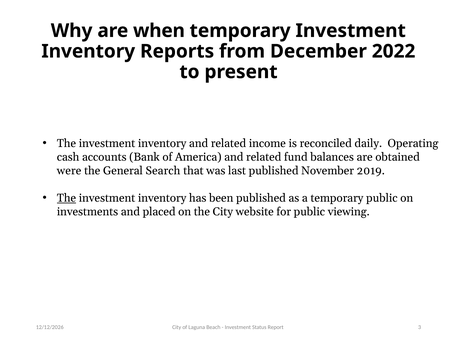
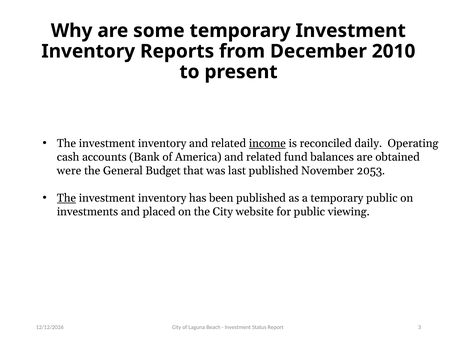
when: when -> some
2022: 2022 -> 2010
income underline: none -> present
Search: Search -> Budget
2019: 2019 -> 2053
